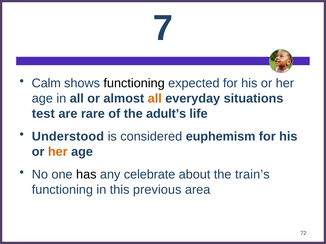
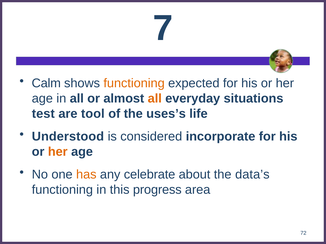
functioning at (134, 83) colour: black -> orange
rare: rare -> tool
adult’s: adult’s -> uses’s
euphemism: euphemism -> incorporate
has colour: black -> orange
train’s: train’s -> data’s
previous: previous -> progress
